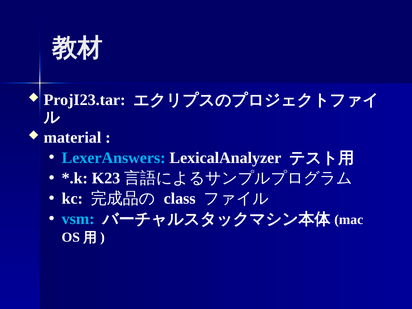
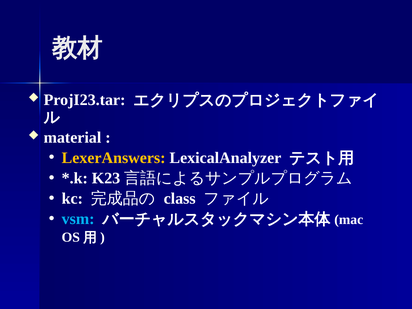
LexerAnswers colour: light blue -> yellow
